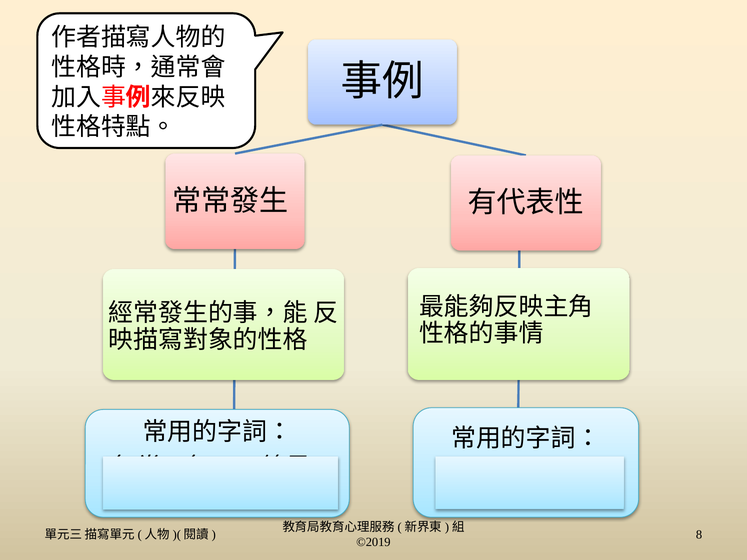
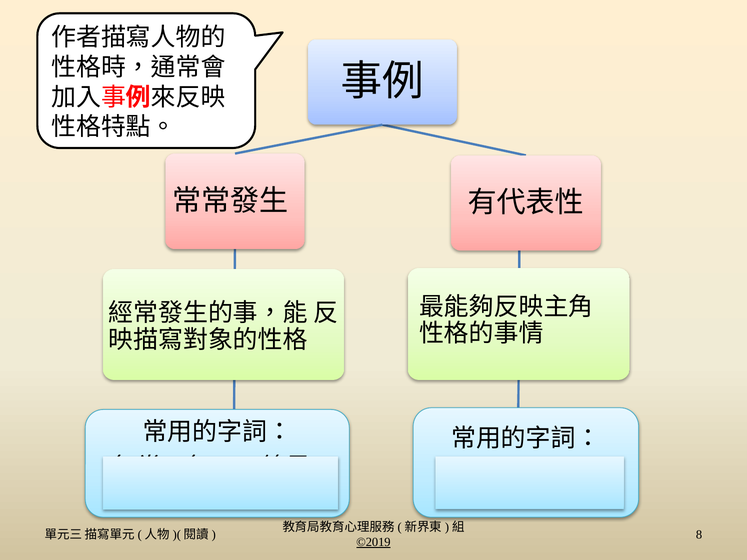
©2019 underline: none -> present
